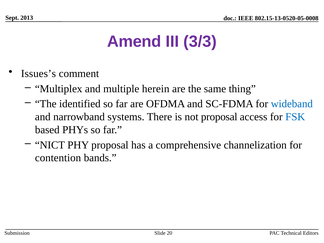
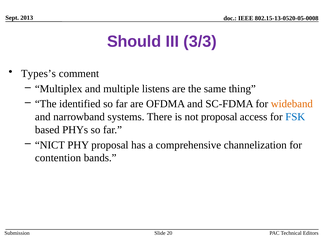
Amend: Amend -> Should
Issues’s: Issues’s -> Types’s
herein: herein -> listens
wideband colour: blue -> orange
